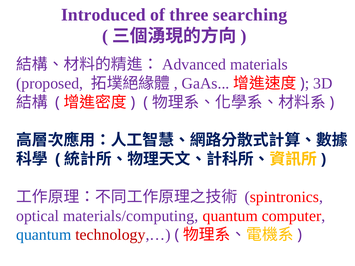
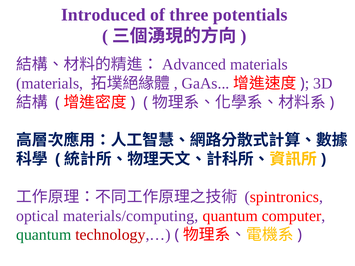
searching: searching -> potentials
proposed at (50, 83): proposed -> materials
quantum at (44, 235) colour: blue -> green
